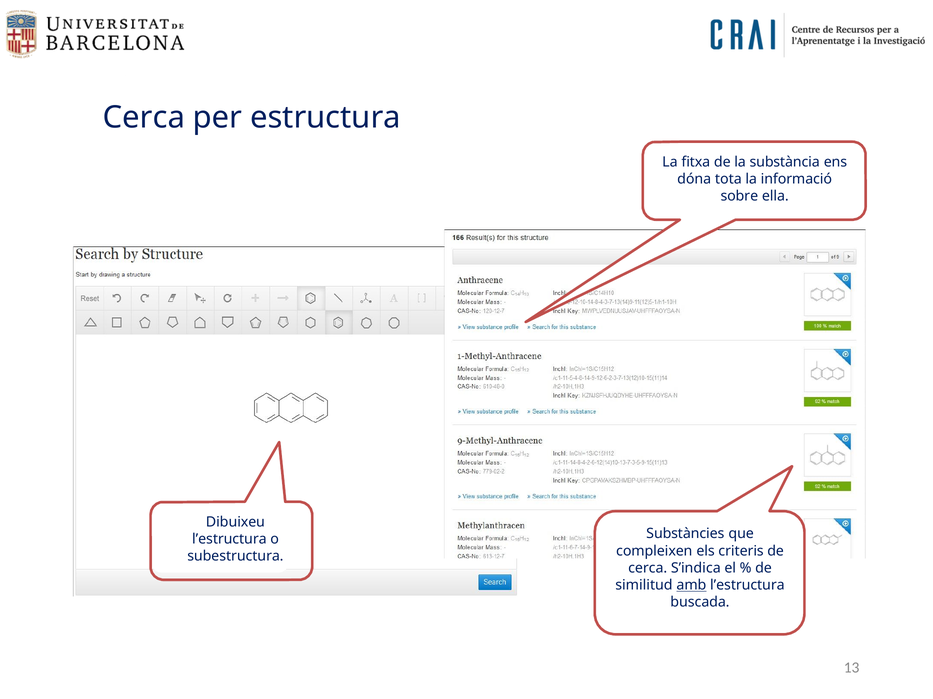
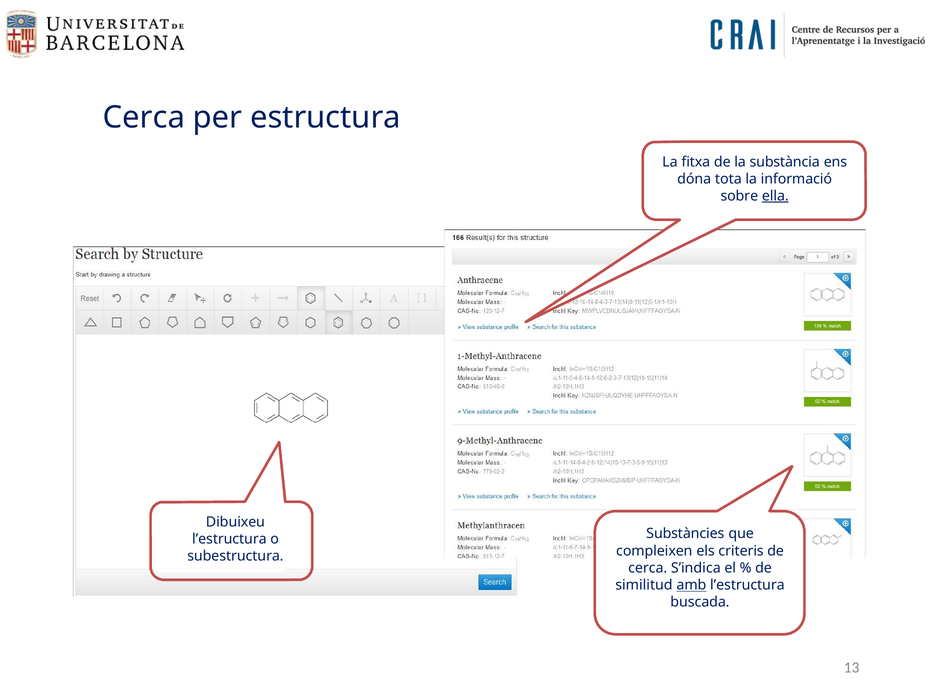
ella underline: none -> present
